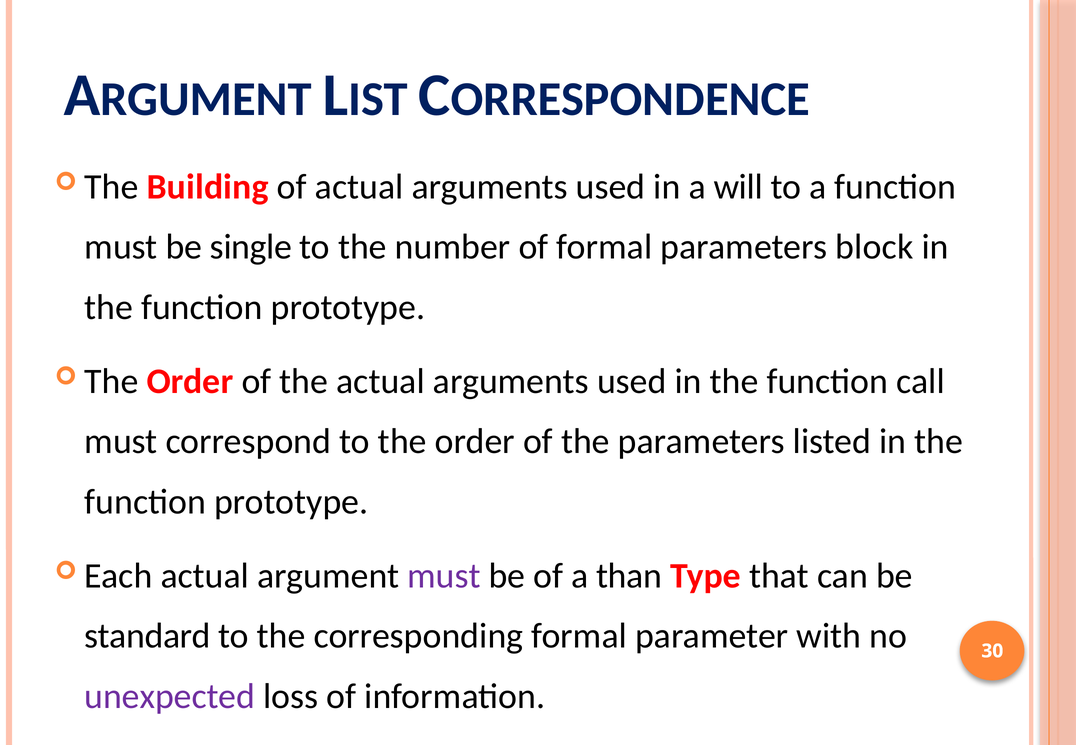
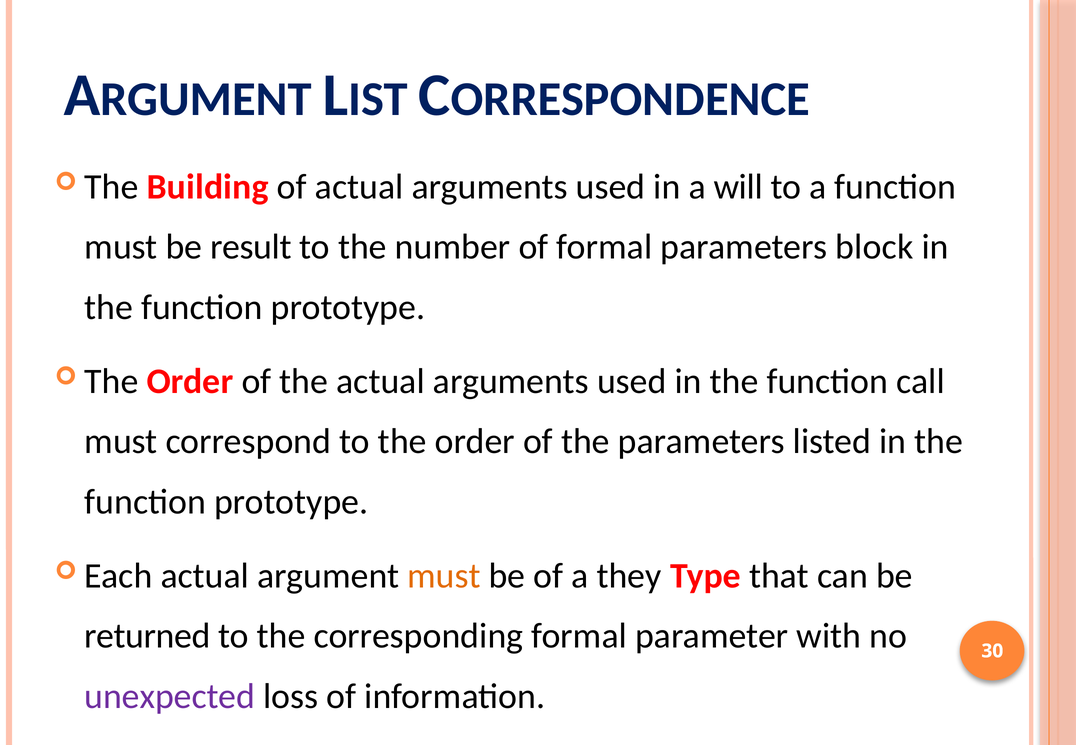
single: single -> result
must at (444, 576) colour: purple -> orange
than: than -> they
standard: standard -> returned
